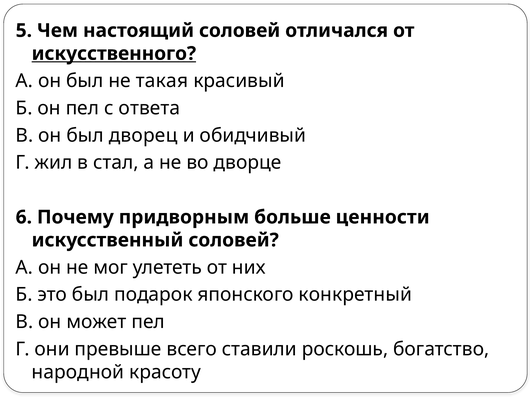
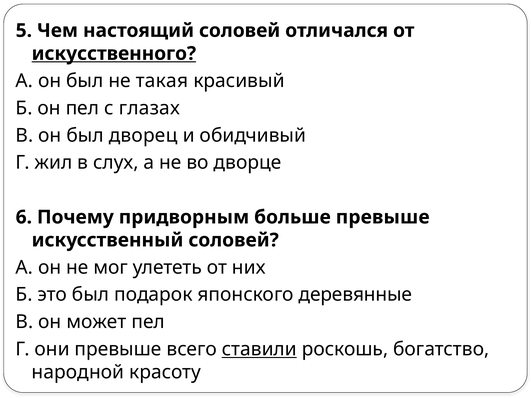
ответа: ответа -> глазах
стал: стал -> слух
больше ценности: ценности -> превыше
конкретный: конкретный -> деревянные
ставили underline: none -> present
